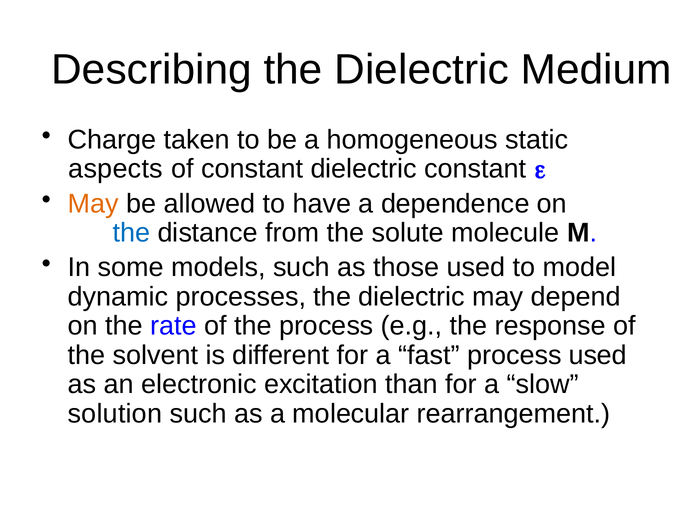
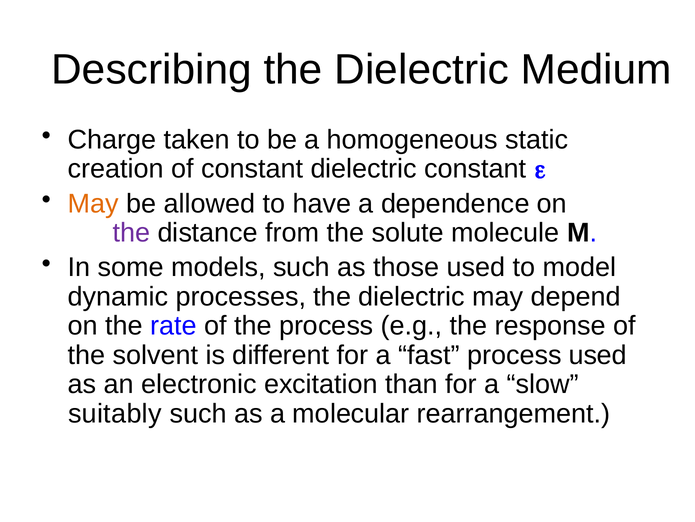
aspects: aspects -> creation
the at (131, 233) colour: blue -> purple
solution: solution -> suitably
